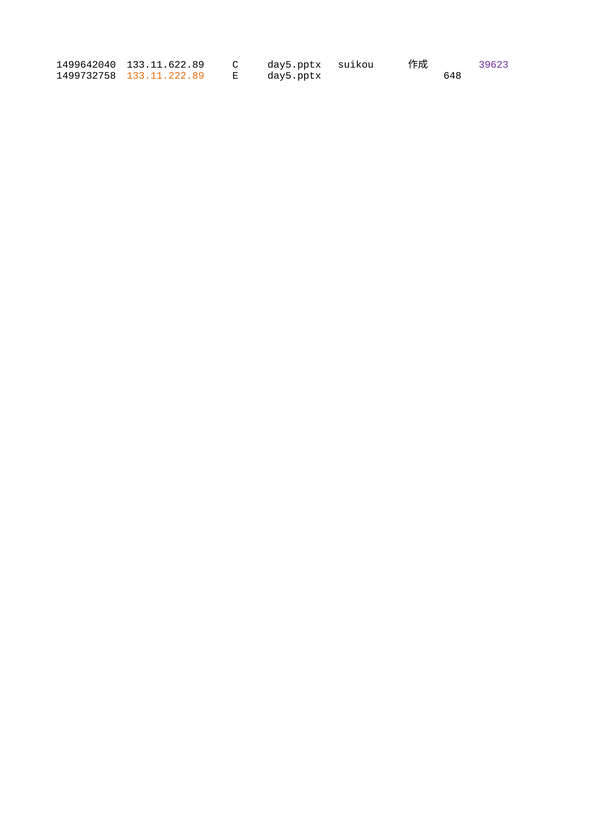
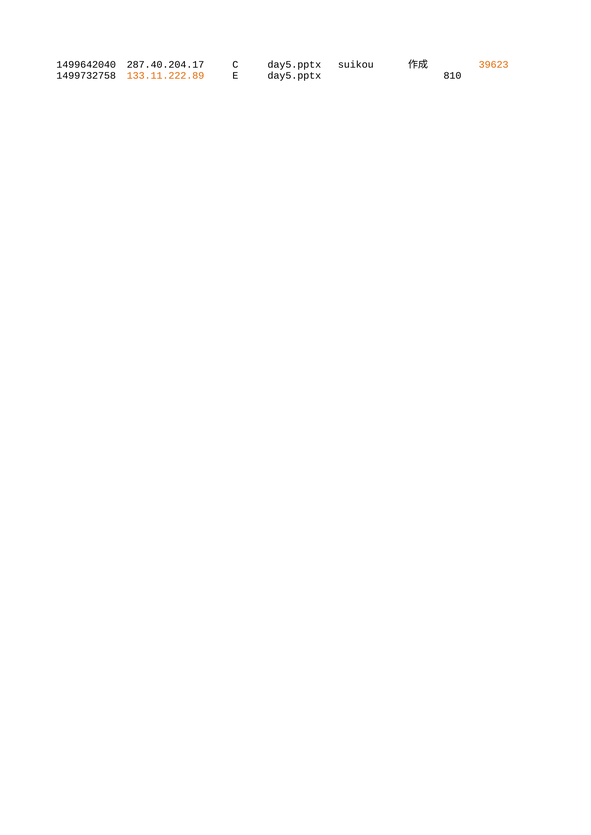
133.11.622.89: 133.11.622.89 -> 287.40.204.17
39623 colour: purple -> orange
648: 648 -> 810
